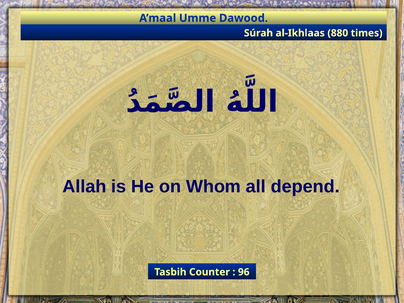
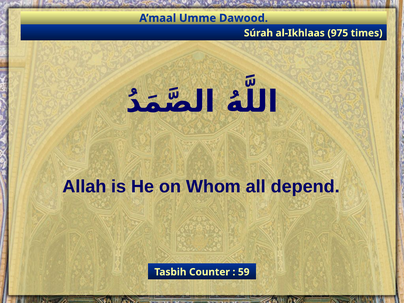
880: 880 -> 975
96: 96 -> 59
